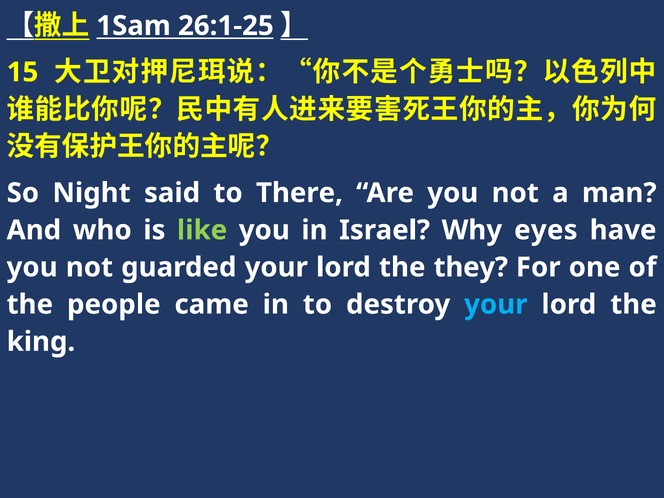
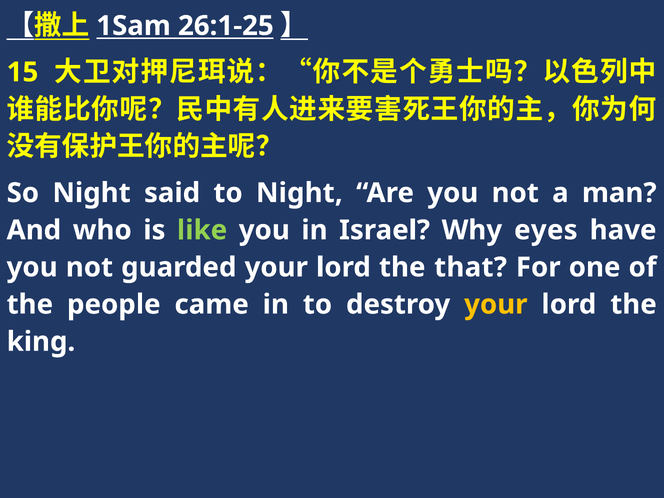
to There: There -> Night
they: they -> that
your at (496, 304) colour: light blue -> yellow
